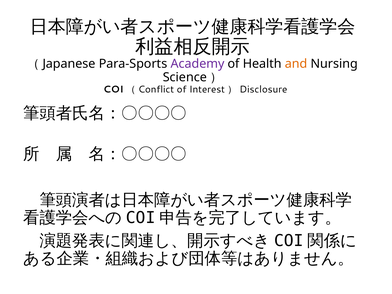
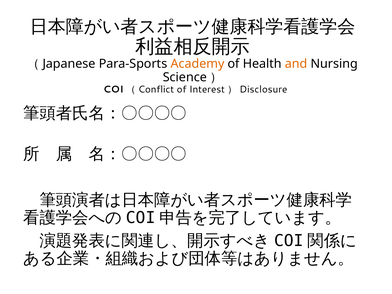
Academy colour: purple -> orange
